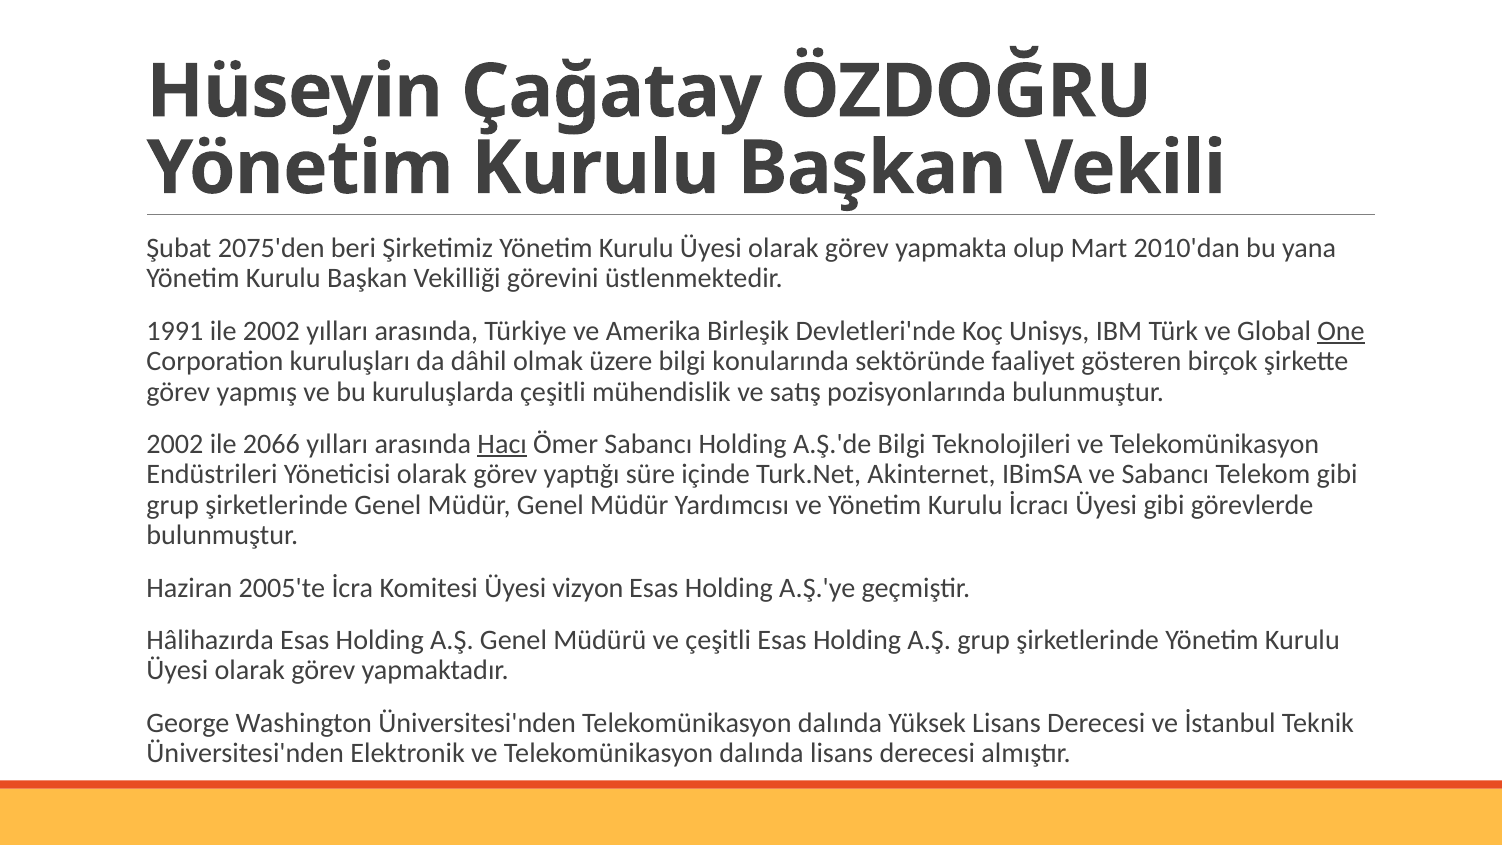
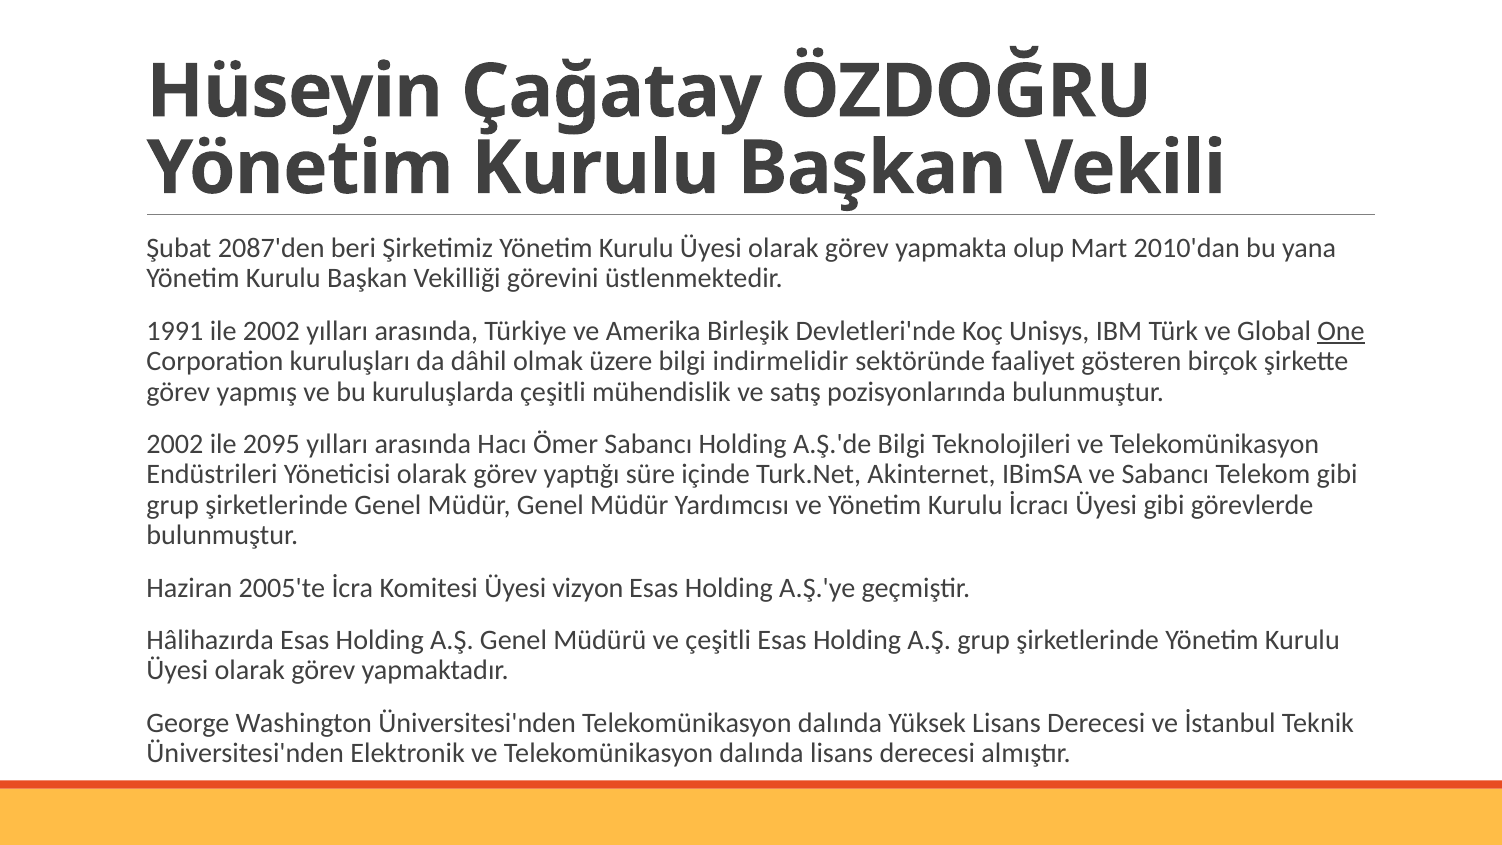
2075'den: 2075'den -> 2087'den
konularında: konularında -> indirmelidir
2066: 2066 -> 2095
Hacı underline: present -> none
